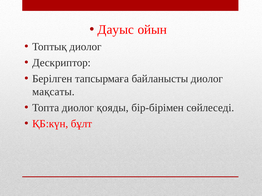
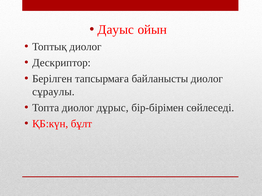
мақсаты: мақсаты -> сұраулы
қояды: қояды -> дұрыс
